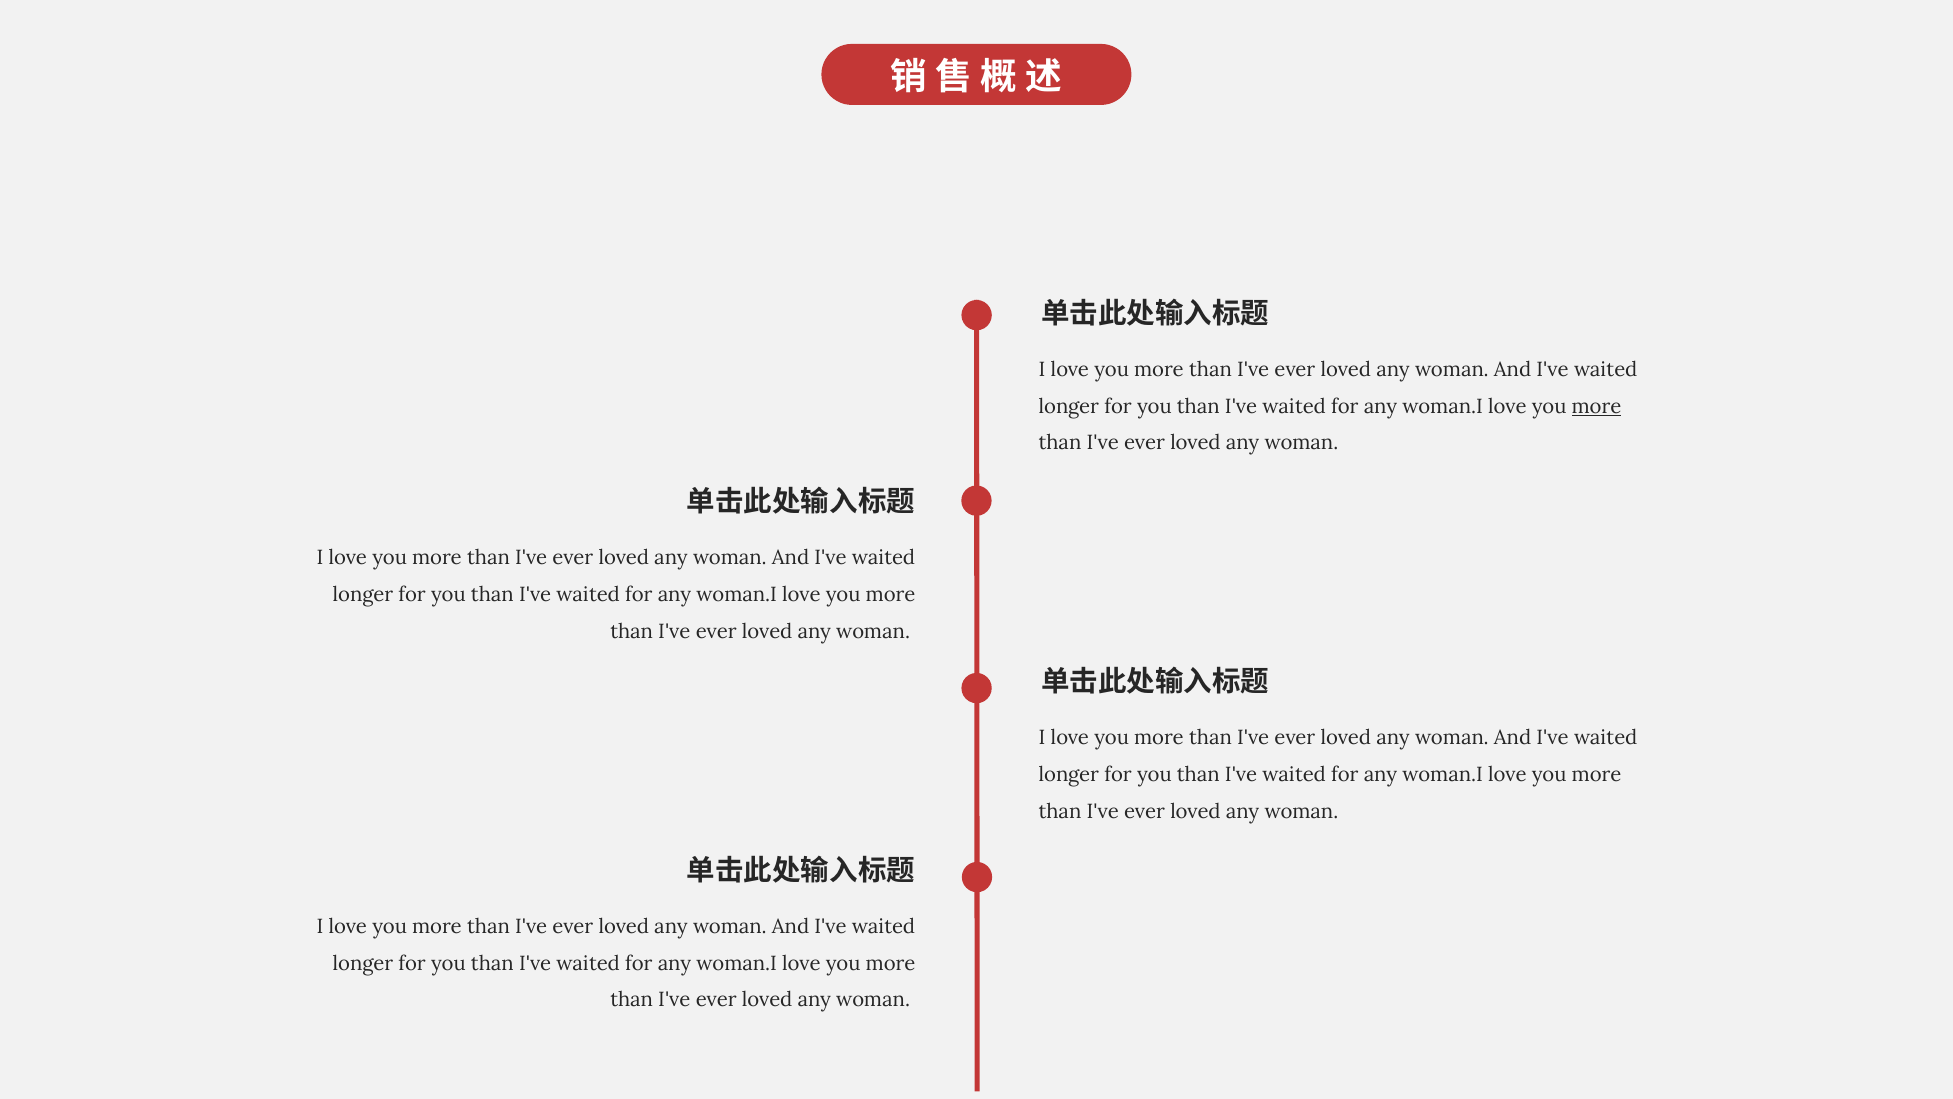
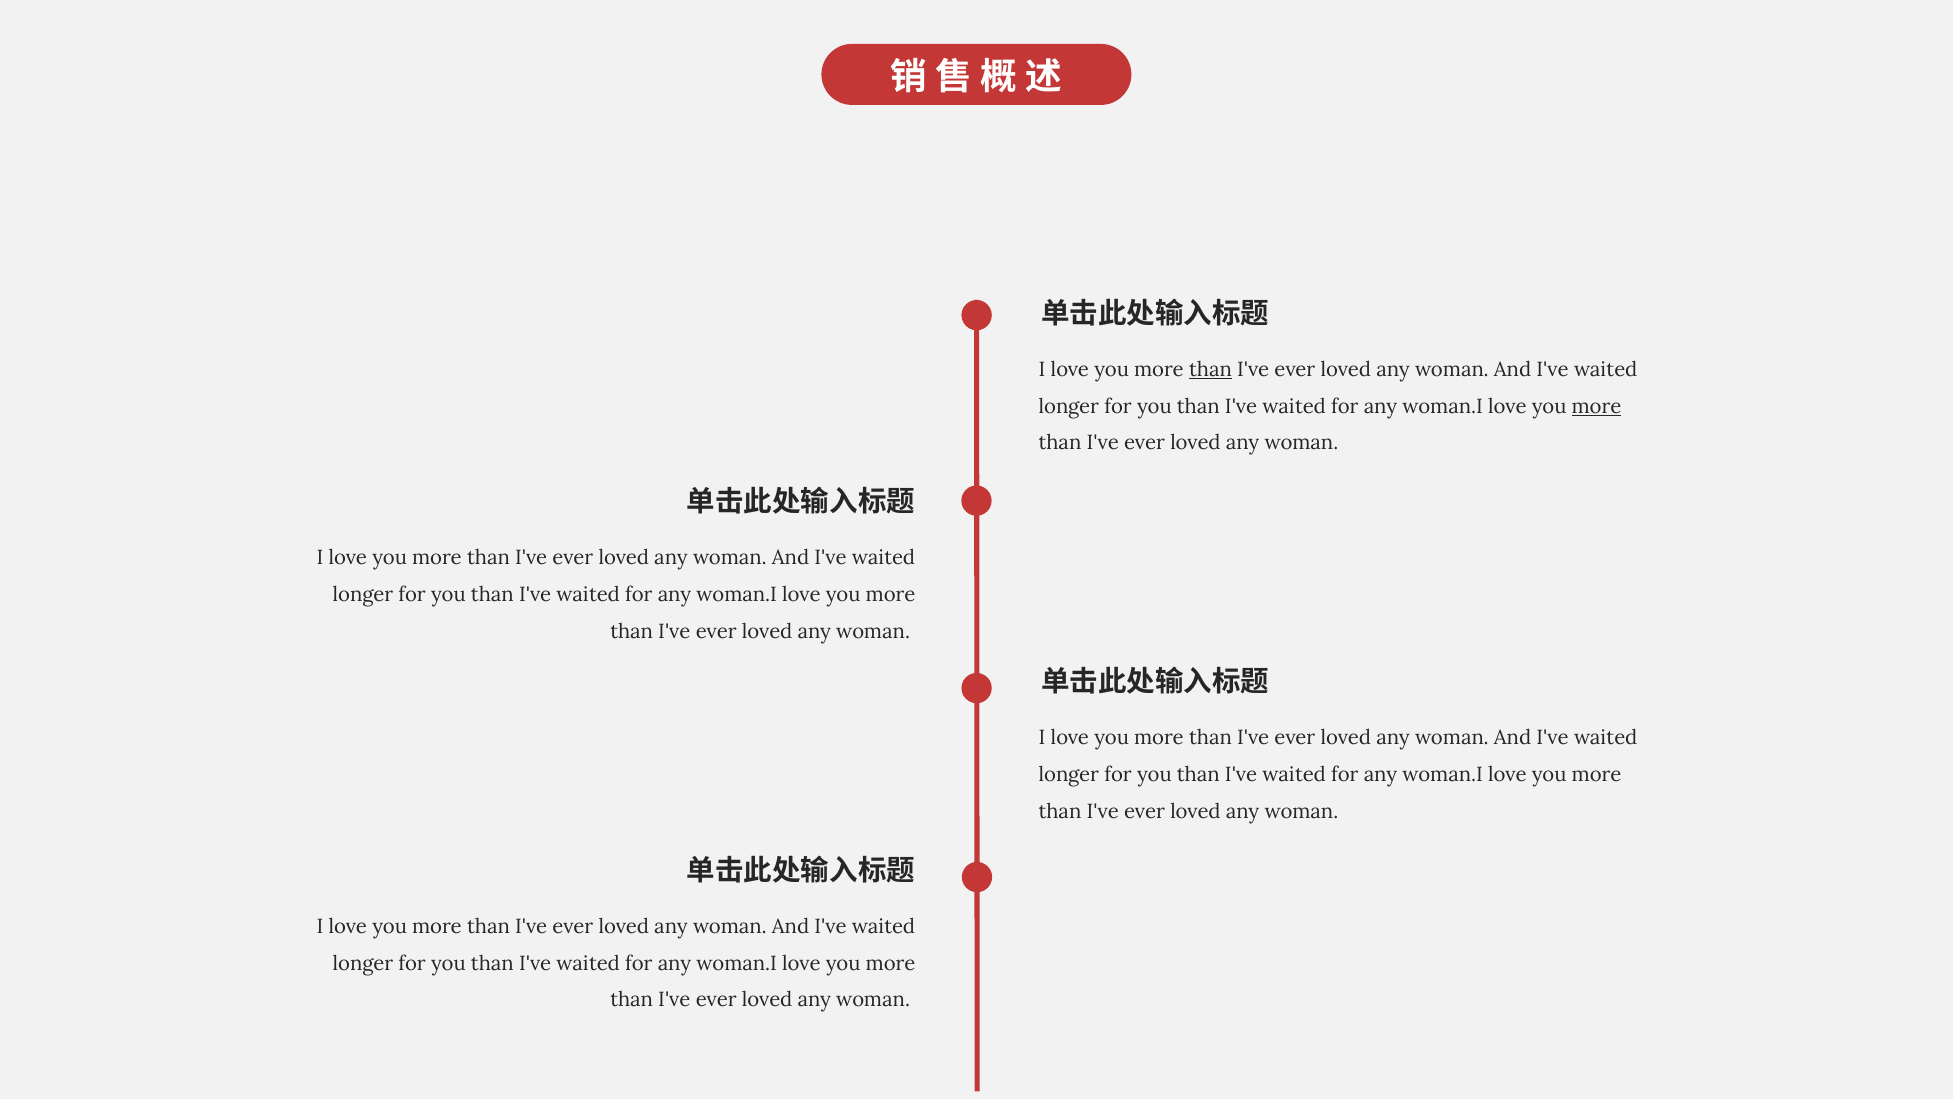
than at (1211, 370) underline: none -> present
